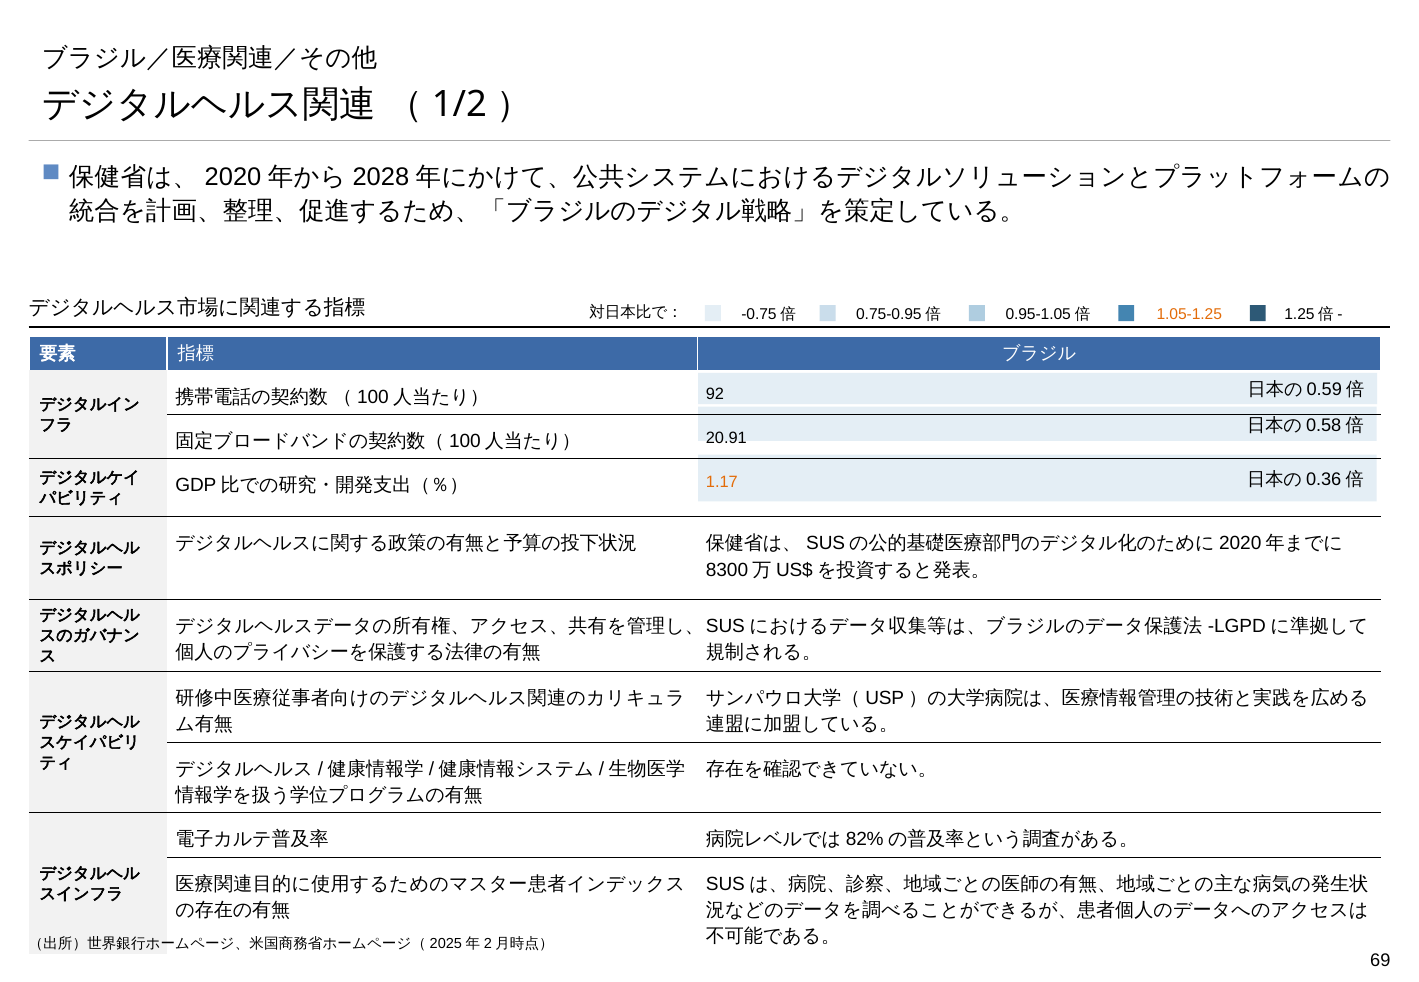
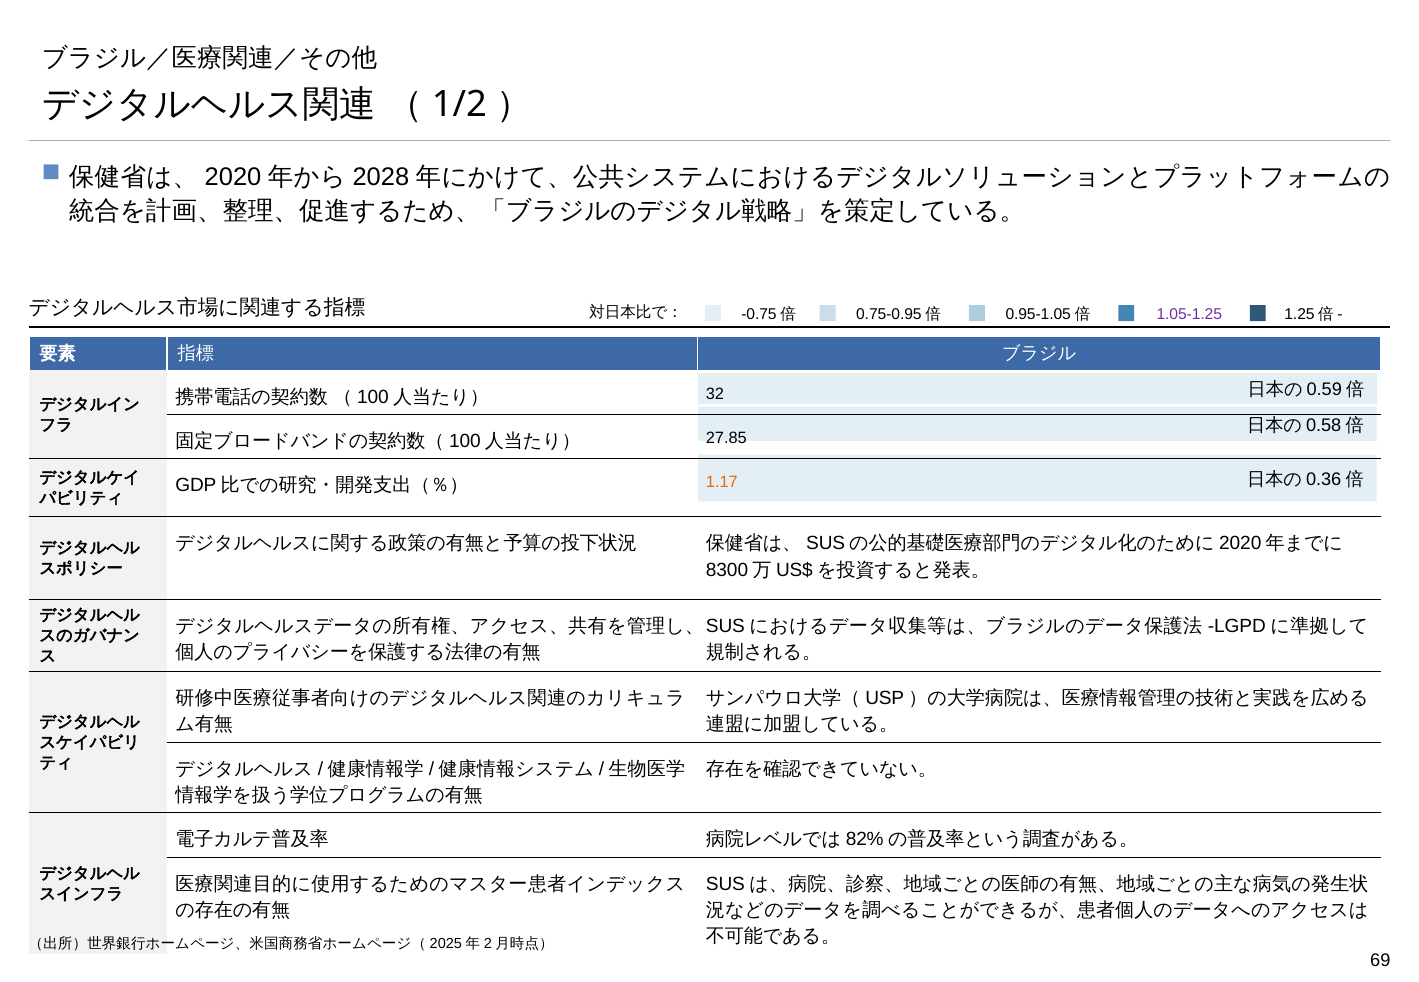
1.05-1.25 colour: orange -> purple
92: 92 -> 32
20.91: 20.91 -> 27.85
